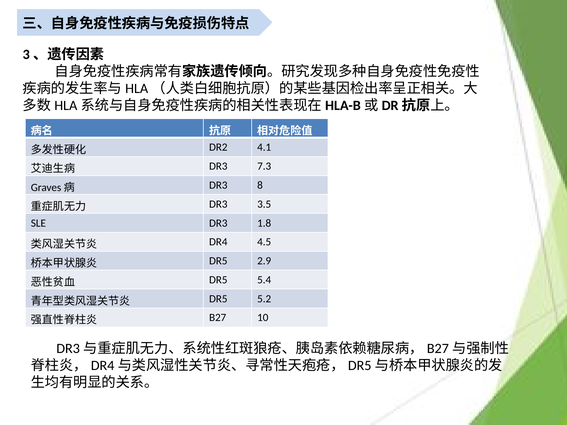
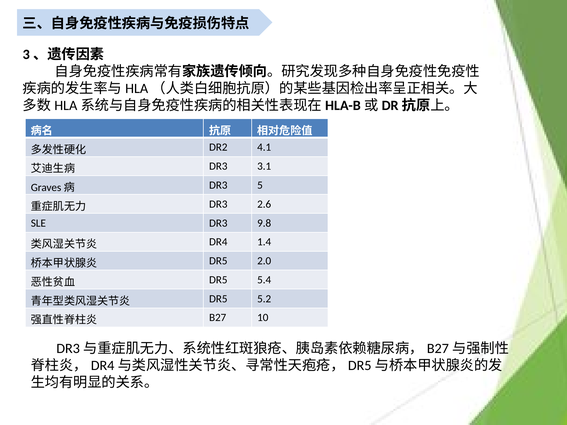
7.3: 7.3 -> 3.1
8: 8 -> 5
3.5: 3.5 -> 2.6
1.8: 1.8 -> 9.8
4.5: 4.5 -> 1.4
2.9: 2.9 -> 2.0
